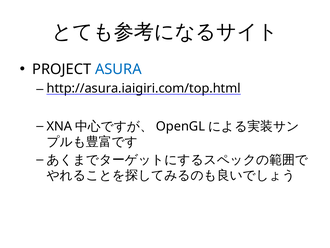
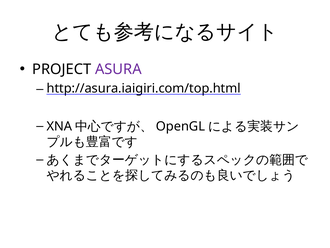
ASURA colour: blue -> purple
